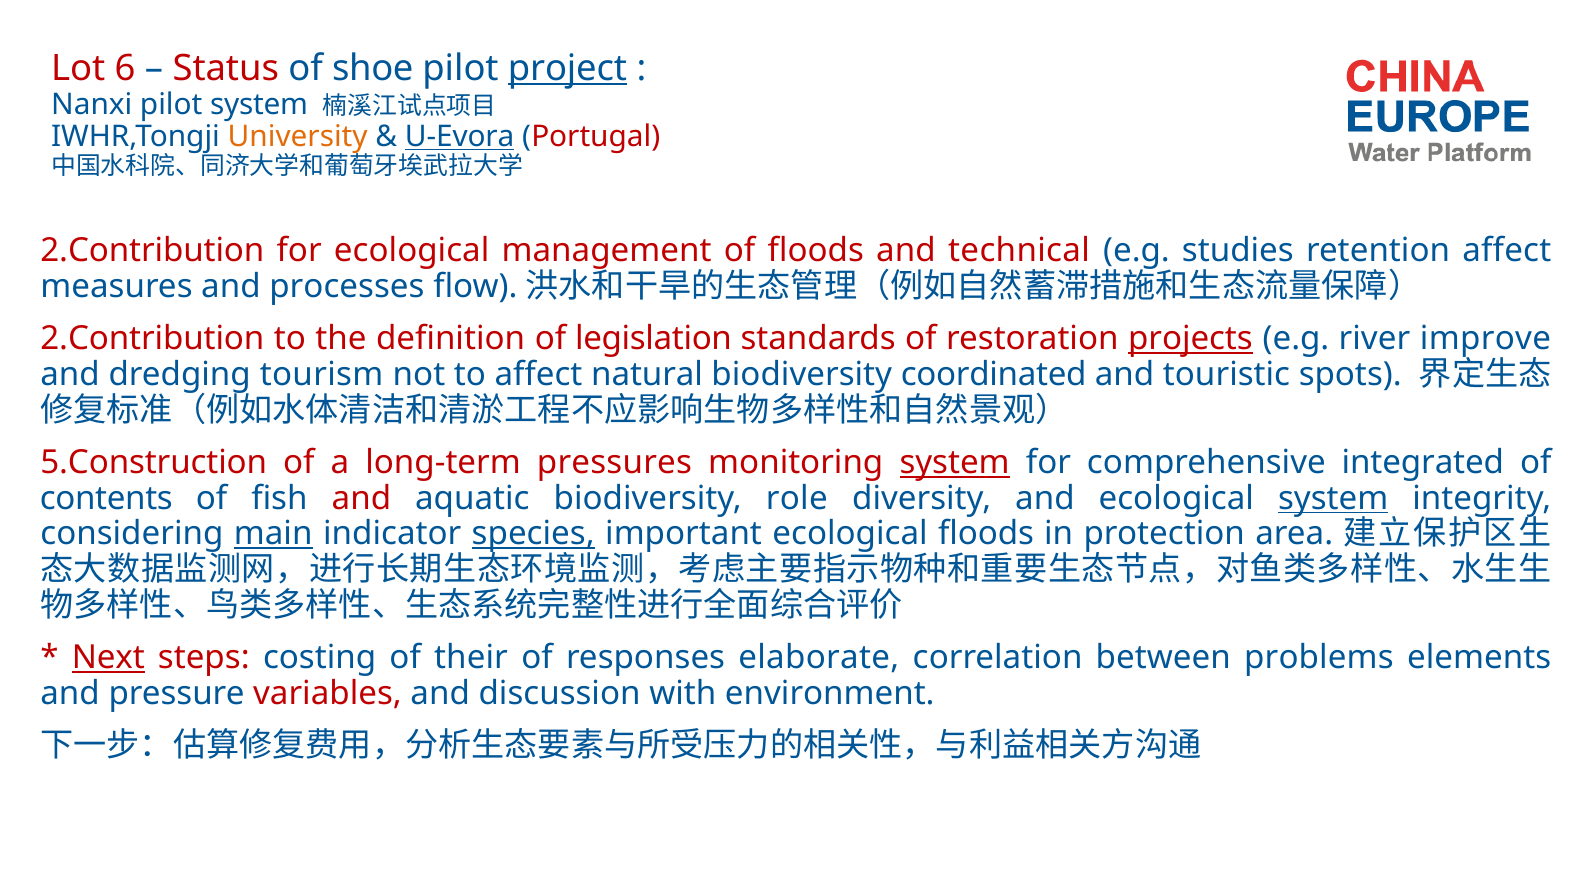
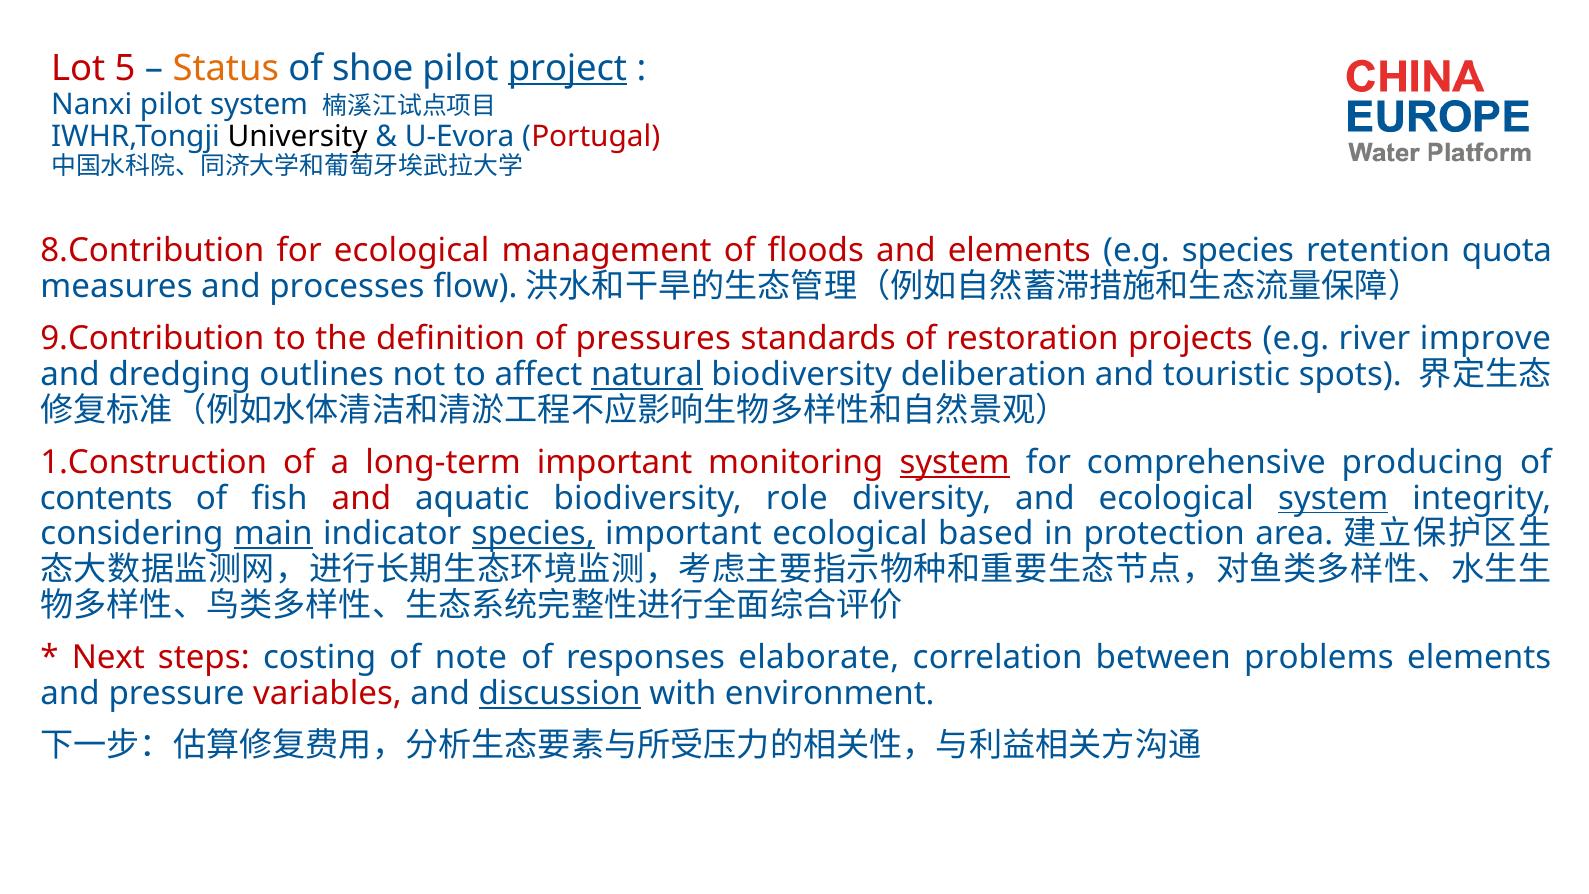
6: 6 -> 5
Status colour: red -> orange
University colour: orange -> black
U-Evora underline: present -> none
2.Contribution at (152, 250): 2.Contribution -> 8.Contribution
and technical: technical -> elements
e.g studies: studies -> species
retention affect: affect -> quota
2.Contribution at (152, 339): 2.Contribution -> 9.Contribution
legislation: legislation -> pressures
projects underline: present -> none
tourism: tourism -> outlines
natural underline: none -> present
coordinated: coordinated -> deliberation
5.Construction: 5.Construction -> 1.Construction
long-term pressures: pressures -> important
integrated: integrated -> producing
ecological floods: floods -> based
Next underline: present -> none
their: their -> note
discussion underline: none -> present
